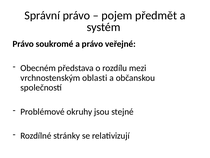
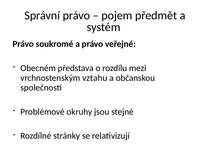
oblasti: oblasti -> vztahu
